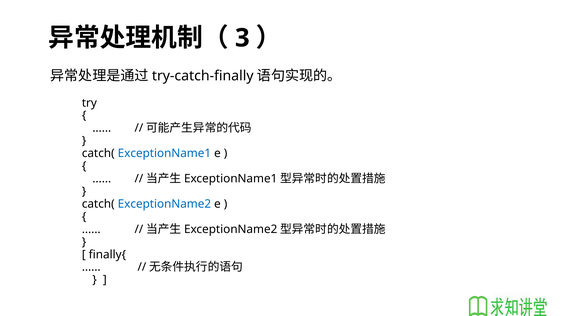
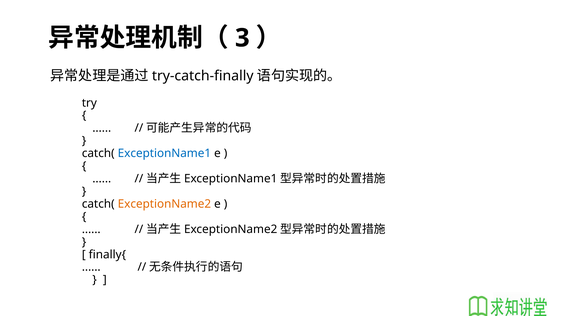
ExceptionName2 at (164, 204) colour: blue -> orange
